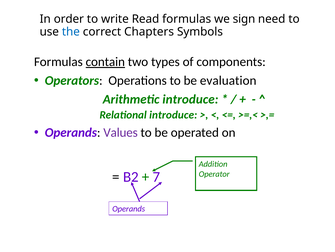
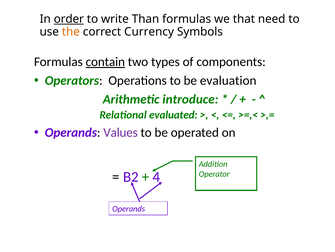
order underline: none -> present
Read: Read -> Than
sign: sign -> that
the colour: blue -> orange
Chapters: Chapters -> Currency
Relational introduce: introduce -> evaluated
7: 7 -> 4
